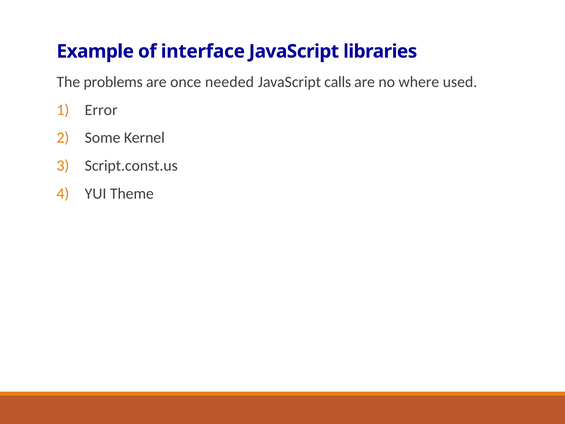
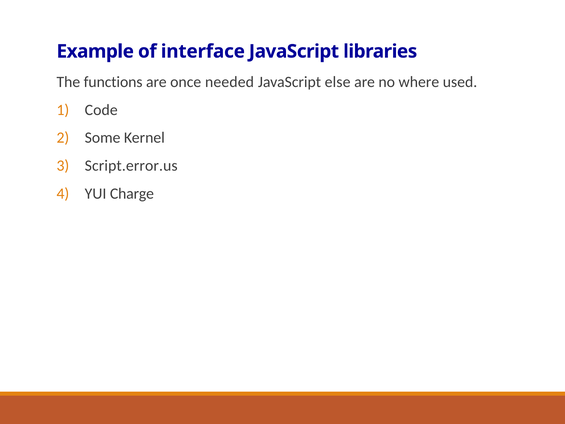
problems: problems -> functions
calls: calls -> else
Error: Error -> Code
Script.const.us: Script.const.us -> Script.error.us
Theme: Theme -> Charge
